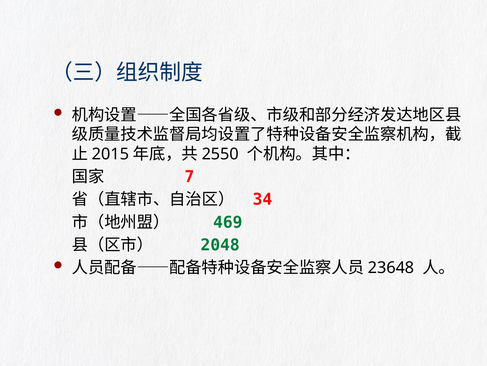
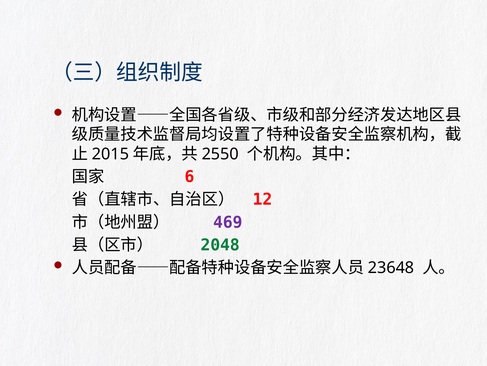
7: 7 -> 6
34: 34 -> 12
469 colour: green -> purple
